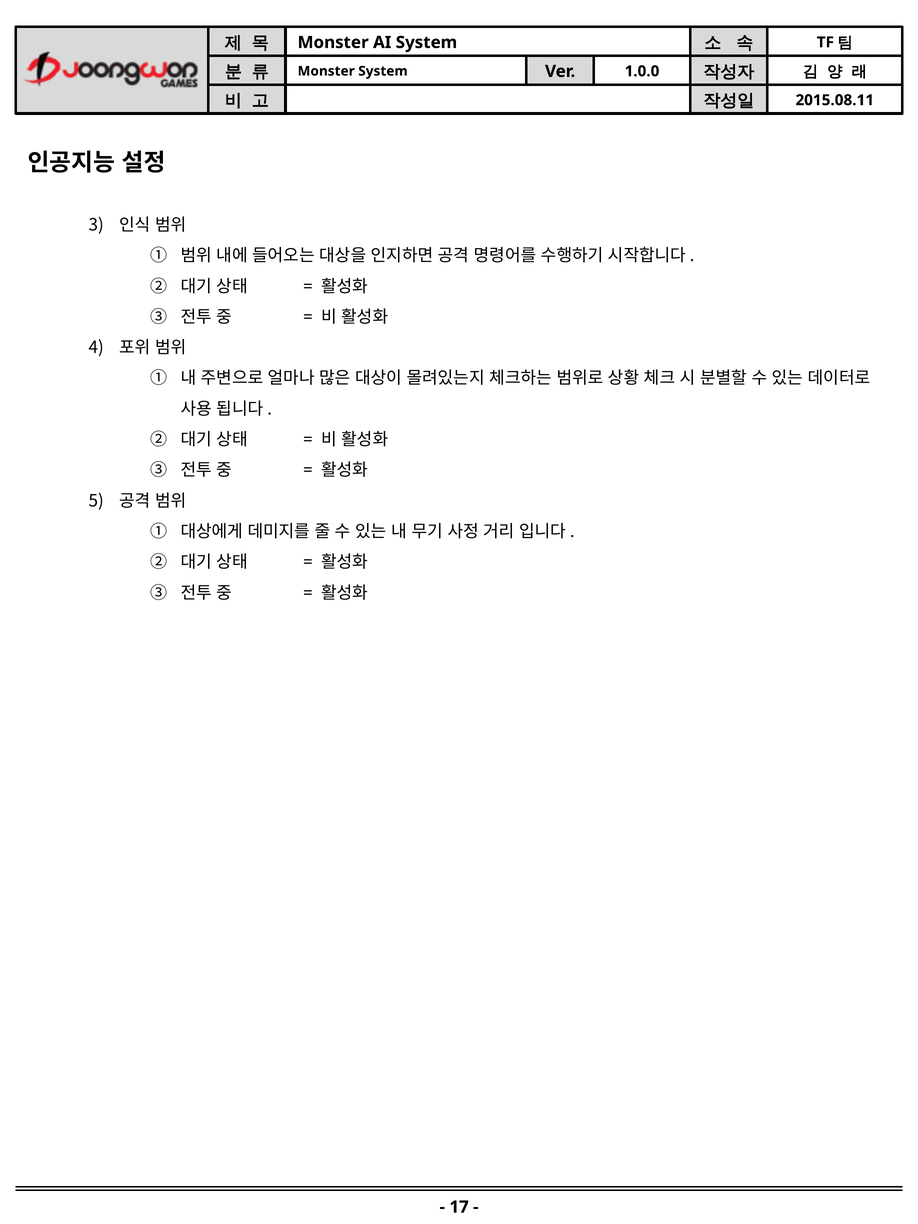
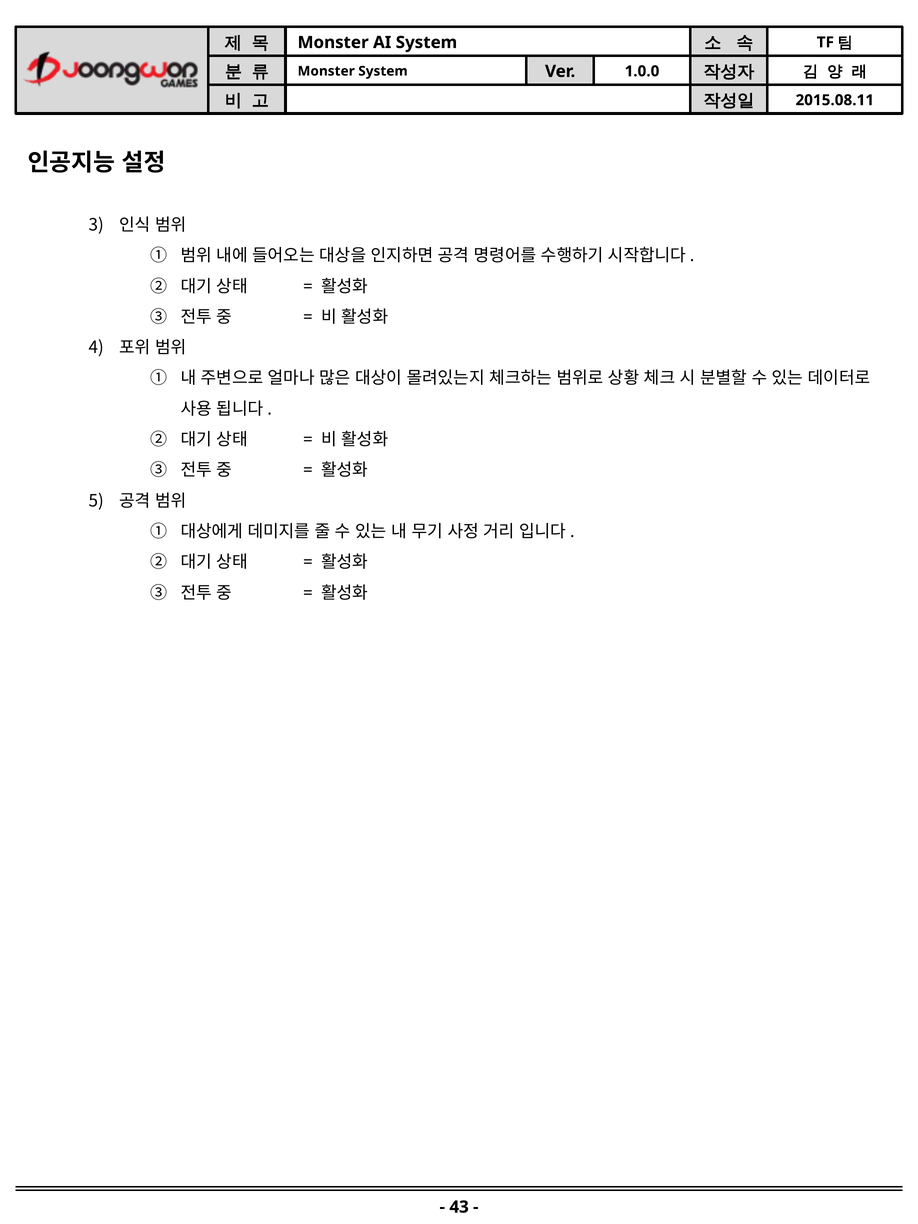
17: 17 -> 43
